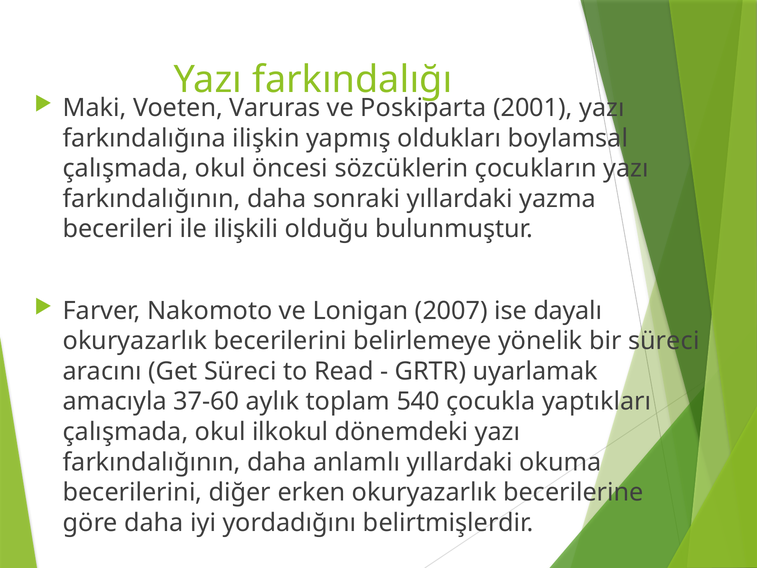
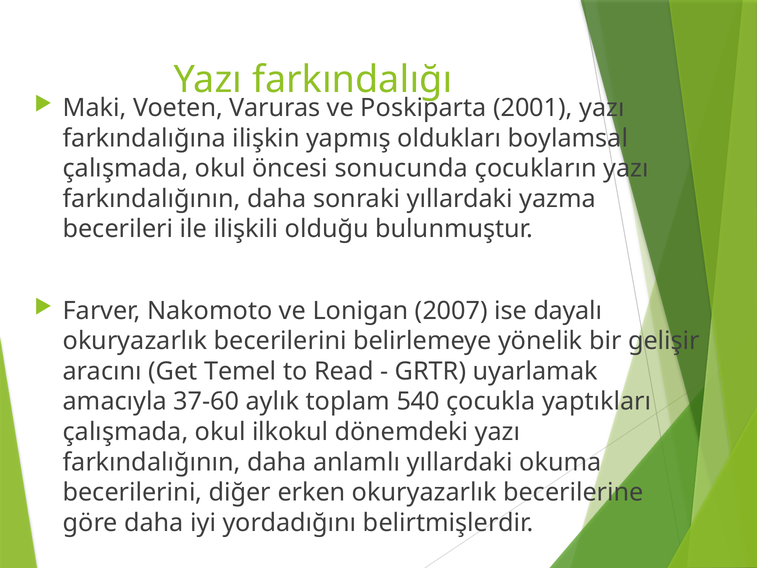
sözcüklerin: sözcüklerin -> sonucunda
bir süreci: süreci -> gelişir
Get Süreci: Süreci -> Temel
